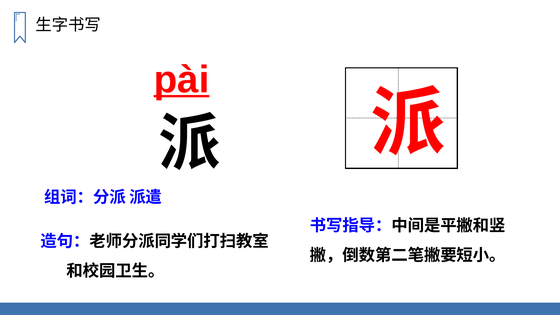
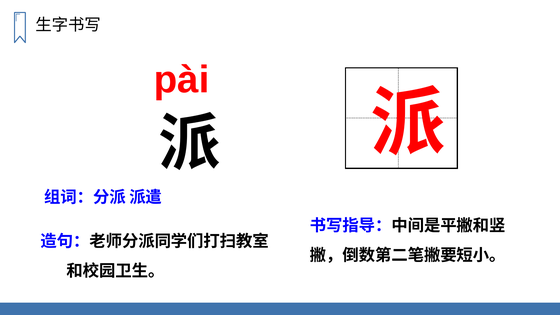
pài underline: present -> none
